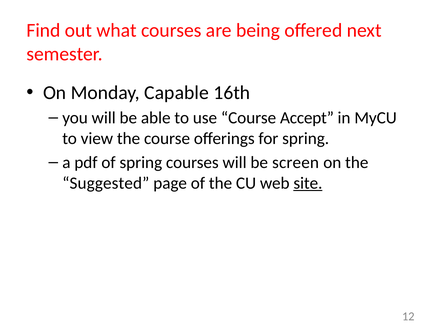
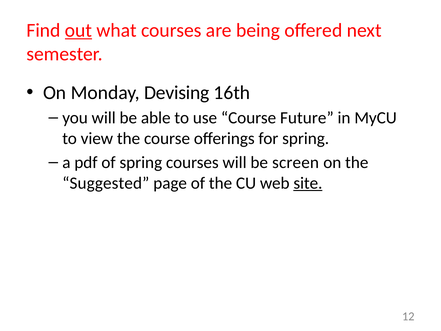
out underline: none -> present
Capable: Capable -> Devising
Accept: Accept -> Future
